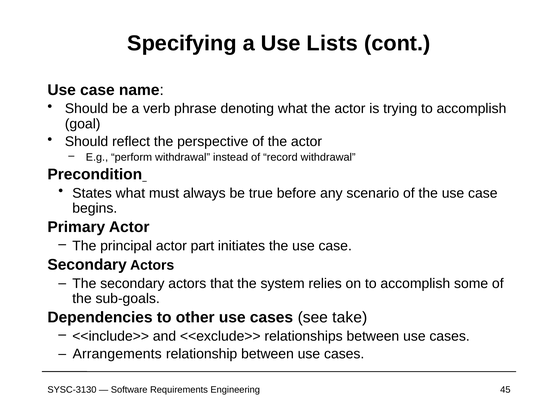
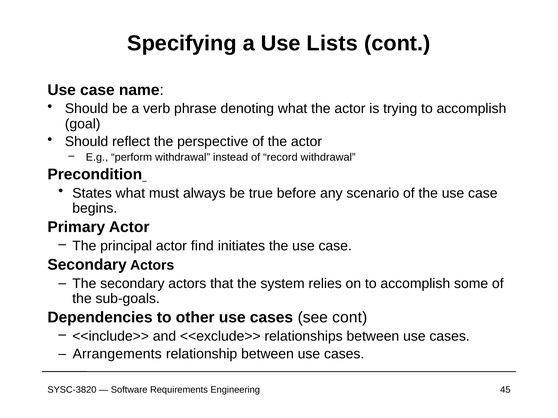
part: part -> find
see take: take -> cont
SYSC-3130: SYSC-3130 -> SYSC-3820
